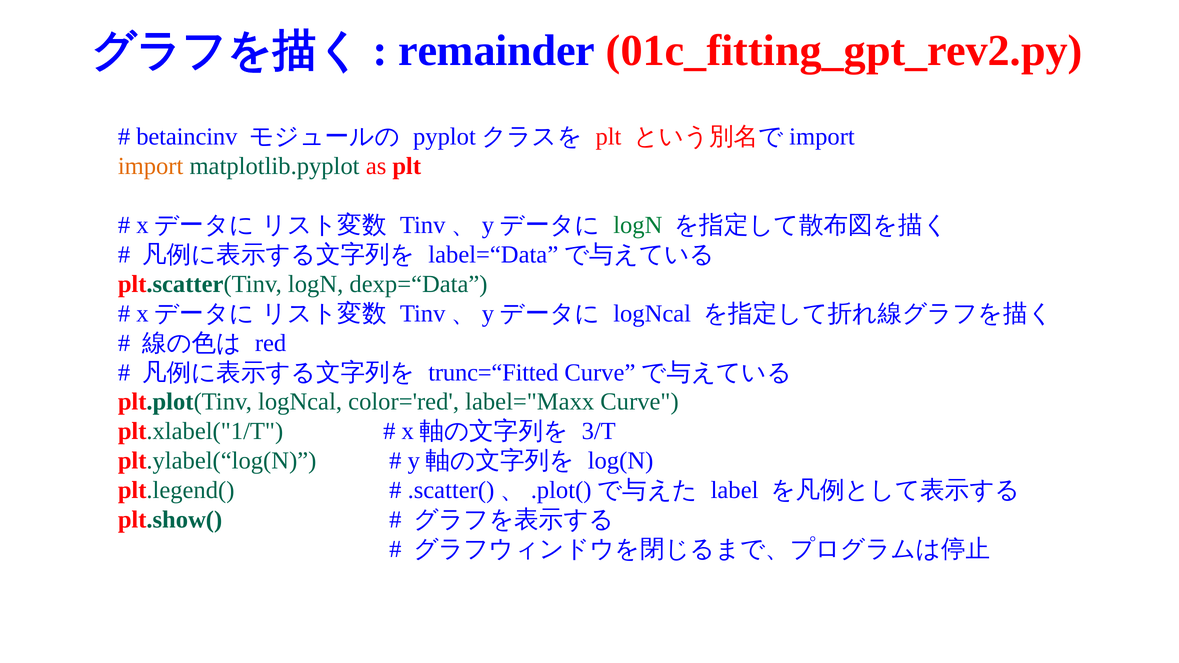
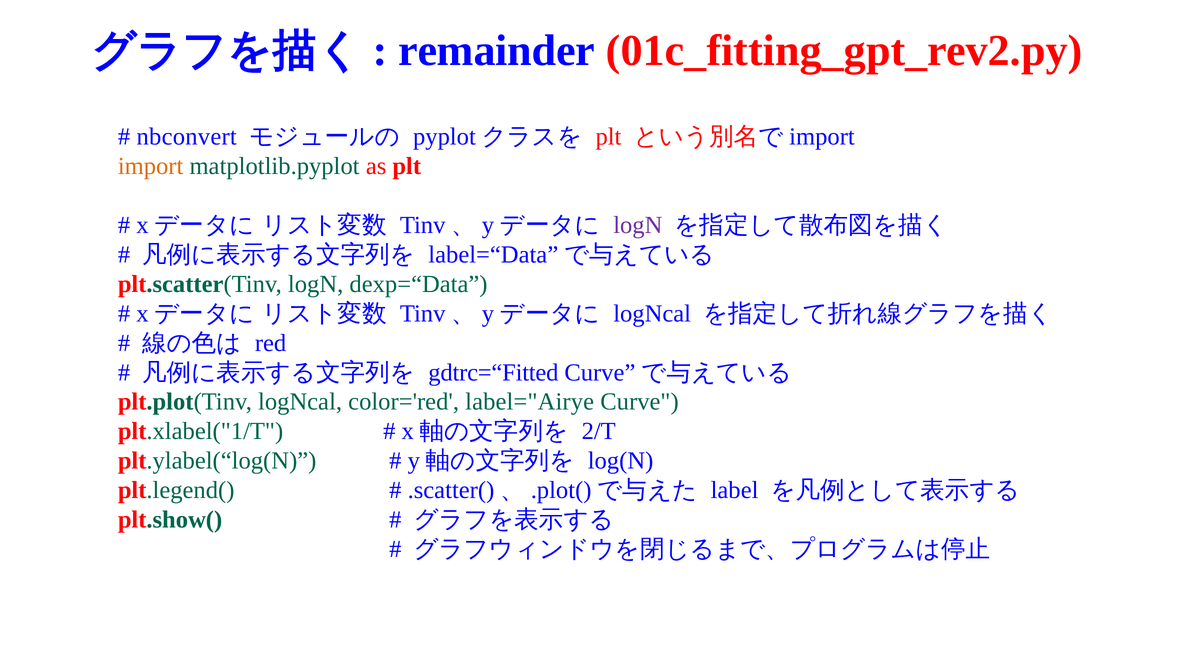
betaincinv: betaincinv -> nbconvert
logN at (638, 225) colour: green -> purple
trunc=“Fitted: trunc=“Fitted -> gdtrc=“Fitted
label="Maxx: label="Maxx -> label="Airye
3/T: 3/T -> 2/T
